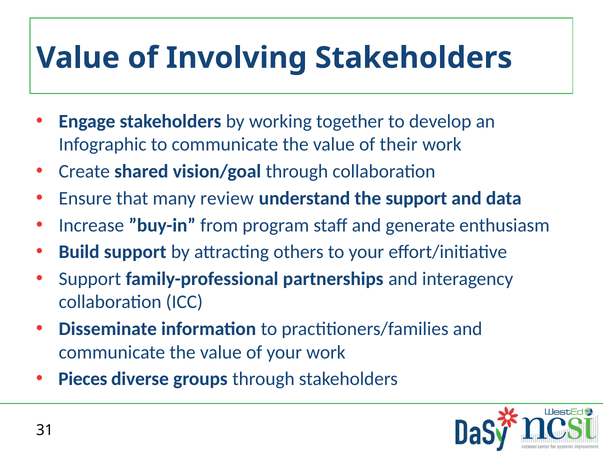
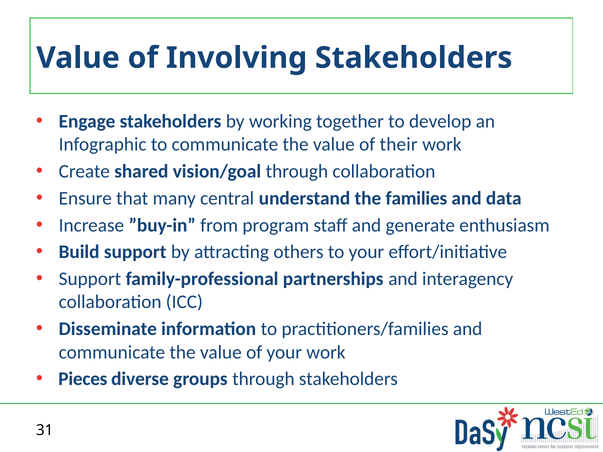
review: review -> central
the support: support -> families
